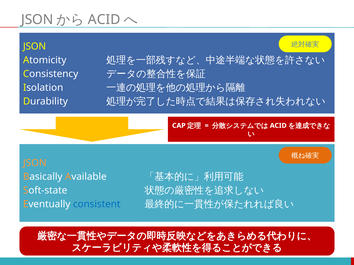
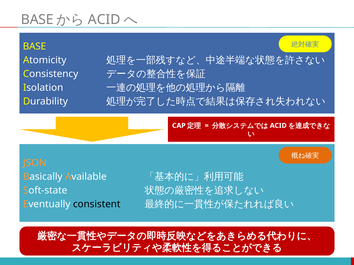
JSON at (37, 20): JSON -> BASE
JSON at (35, 46): JSON -> BASE
consistent colour: blue -> black
